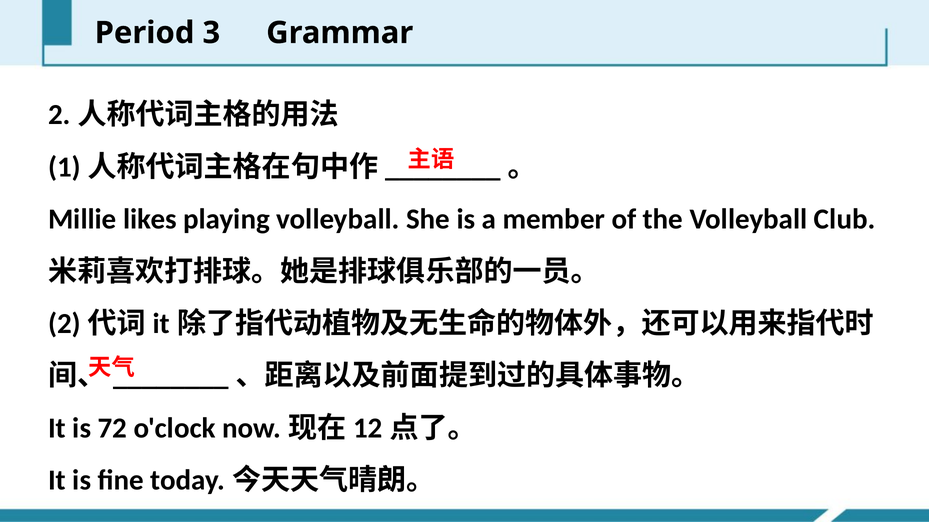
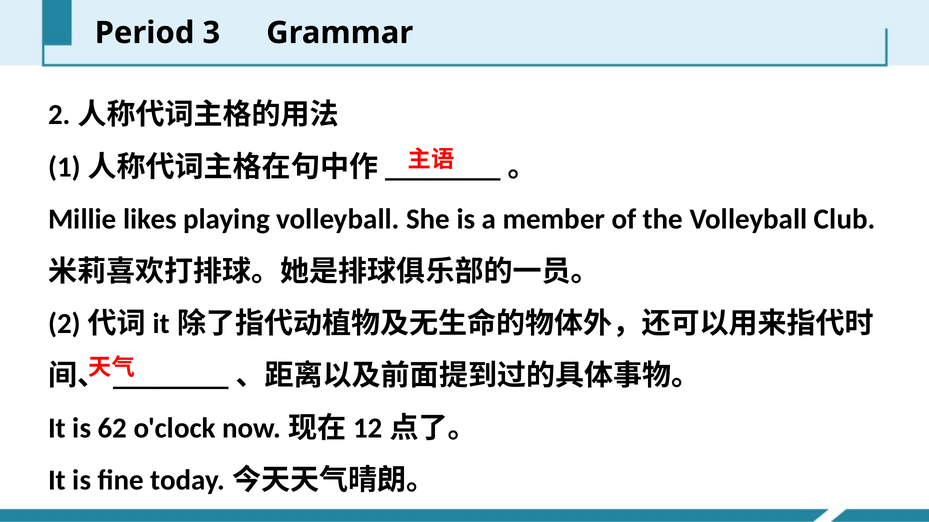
72: 72 -> 62
